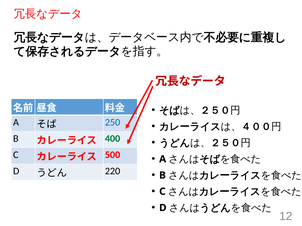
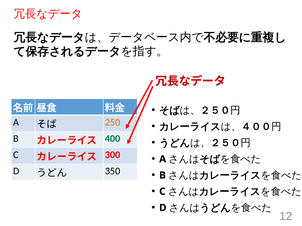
250 colour: blue -> orange
500: 500 -> 300
220: 220 -> 350
